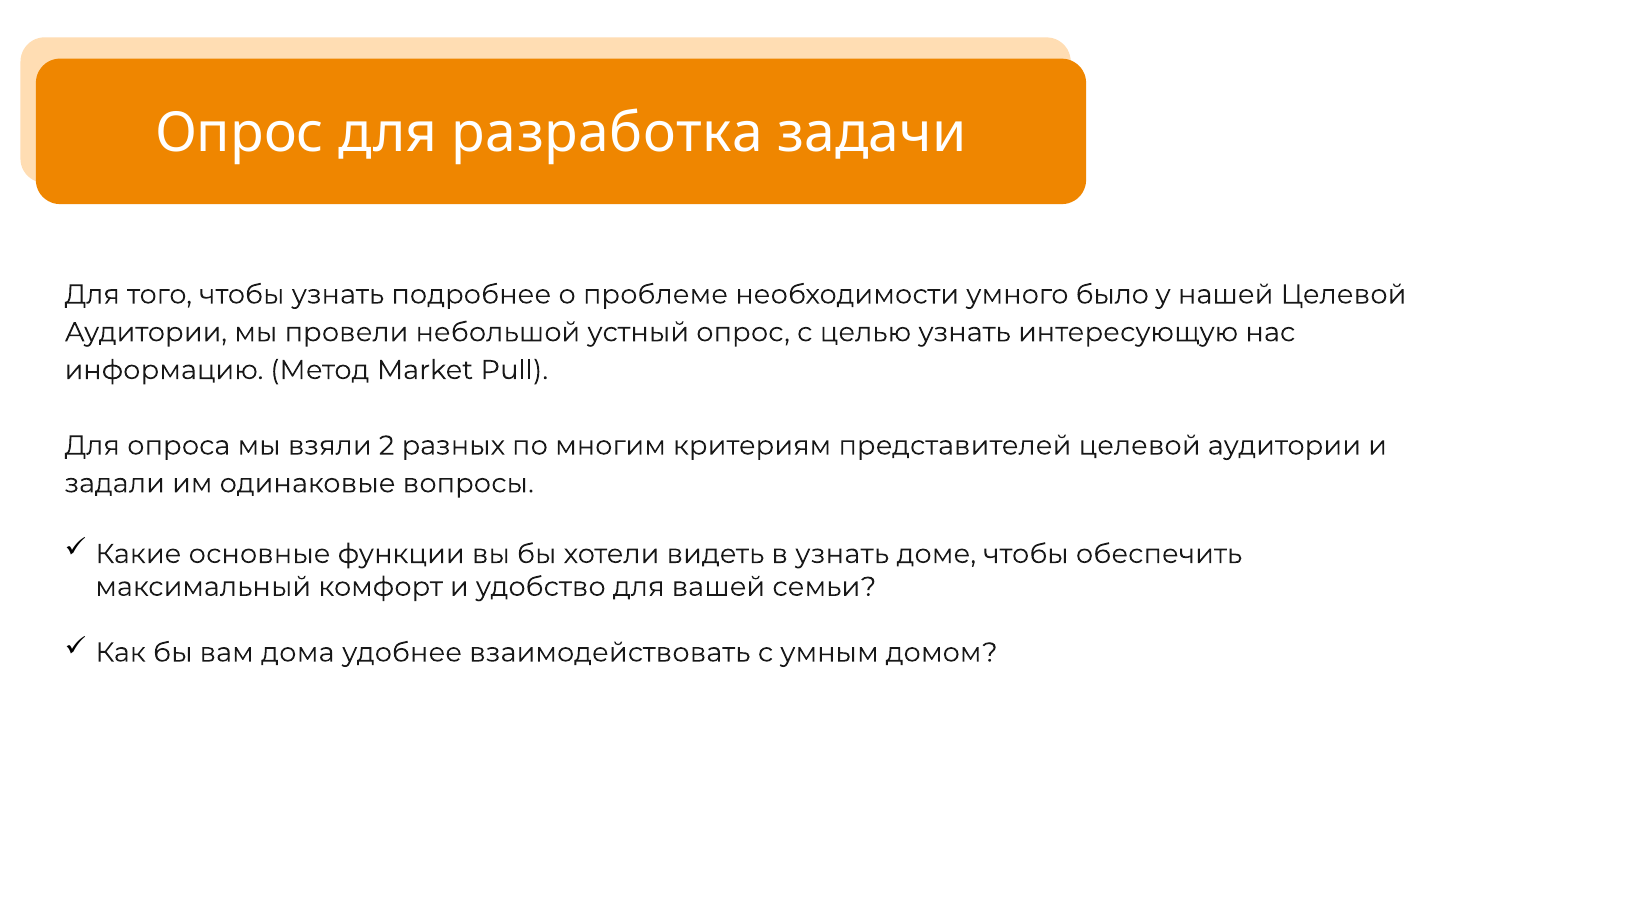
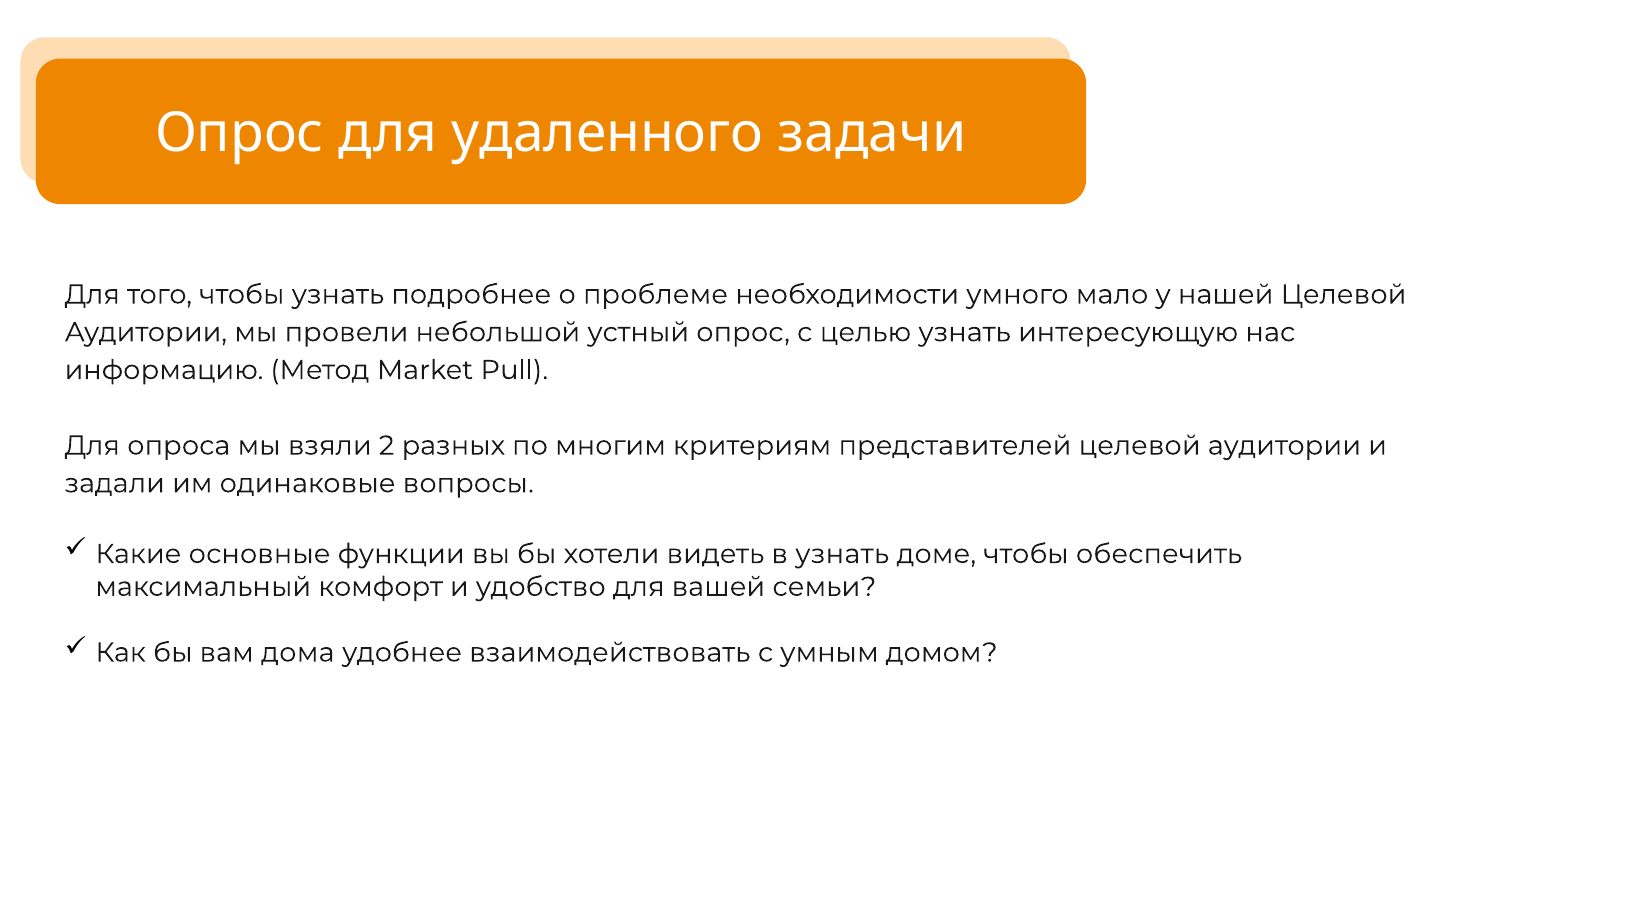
разработка: разработка -> удаленного
было: было -> мало
